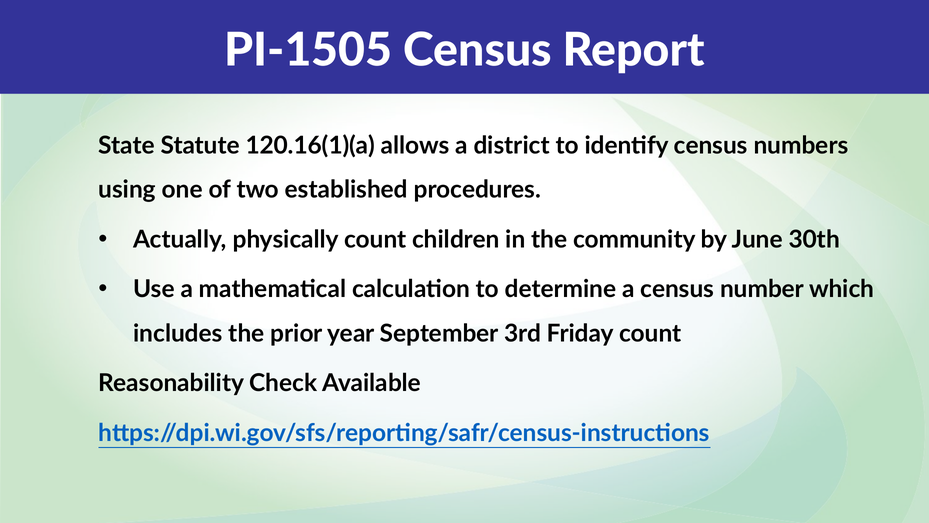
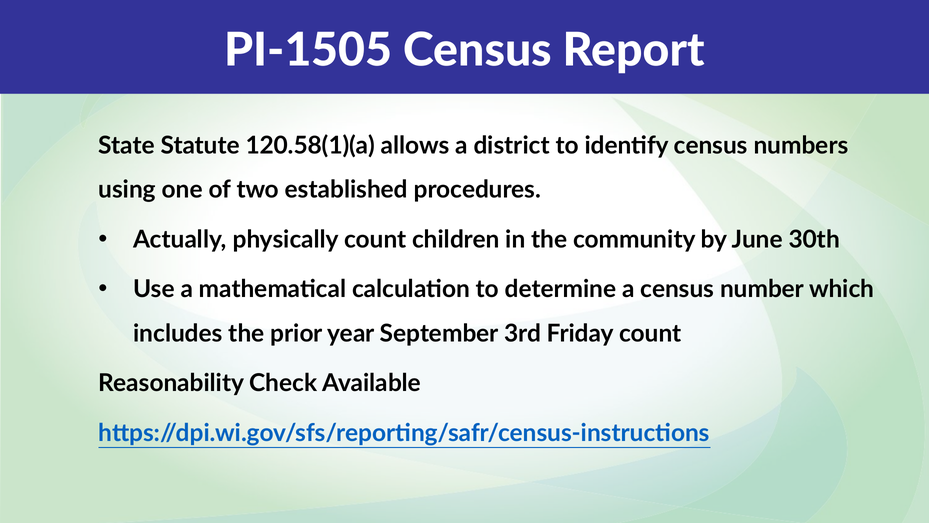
120.16(1)(a: 120.16(1)(a -> 120.58(1)(a
